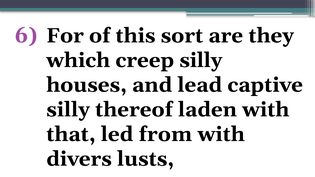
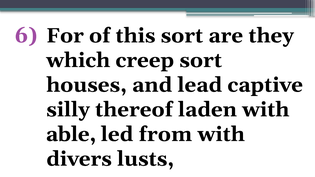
creep silly: silly -> sort
that: that -> able
